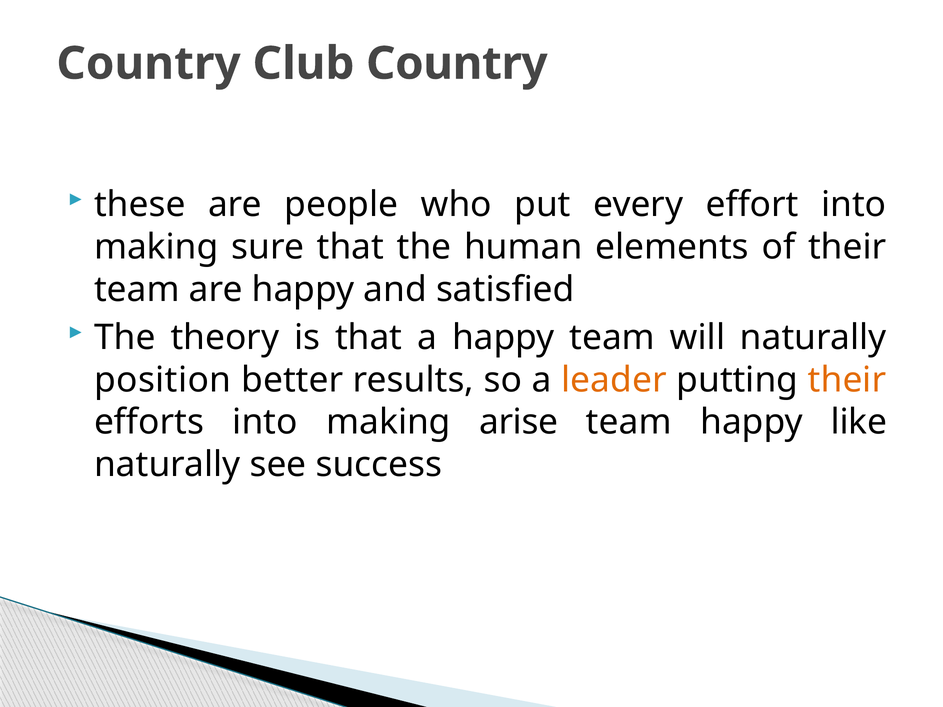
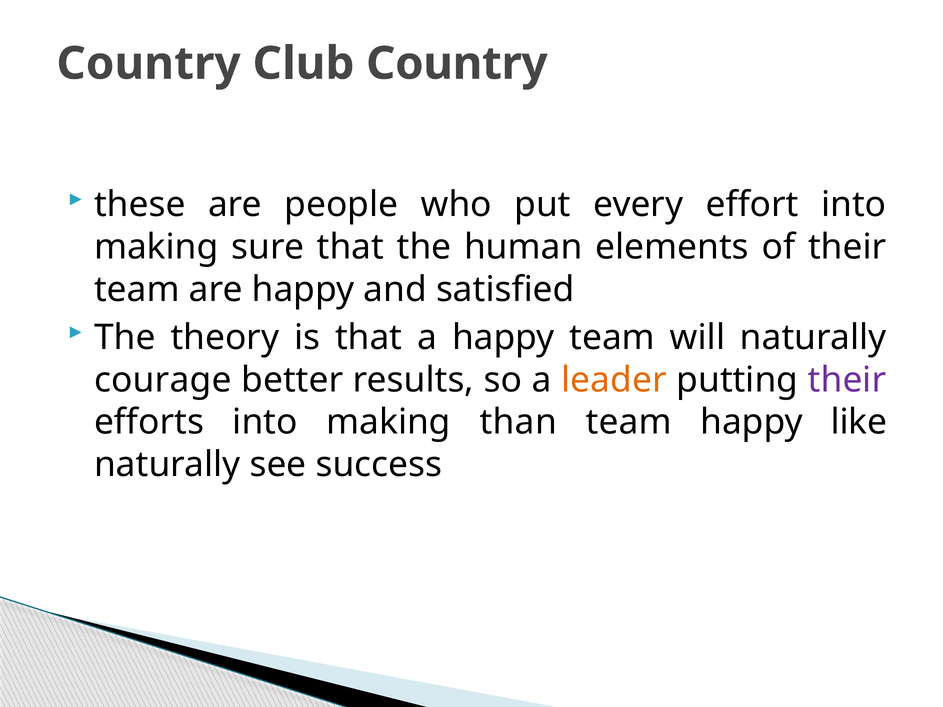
position: position -> courage
their at (847, 380) colour: orange -> purple
arise: arise -> than
